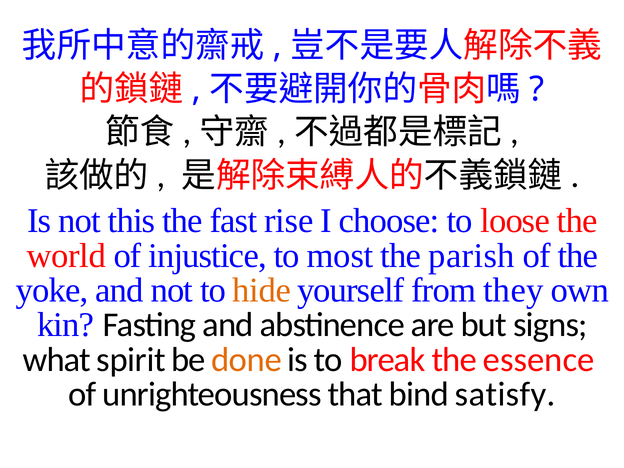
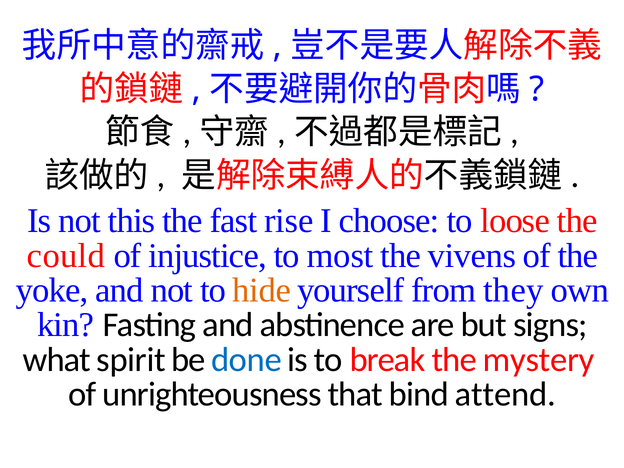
world: world -> could
parish: parish -> vivens
done colour: orange -> blue
essence: essence -> mystery
satisfy: satisfy -> attend
